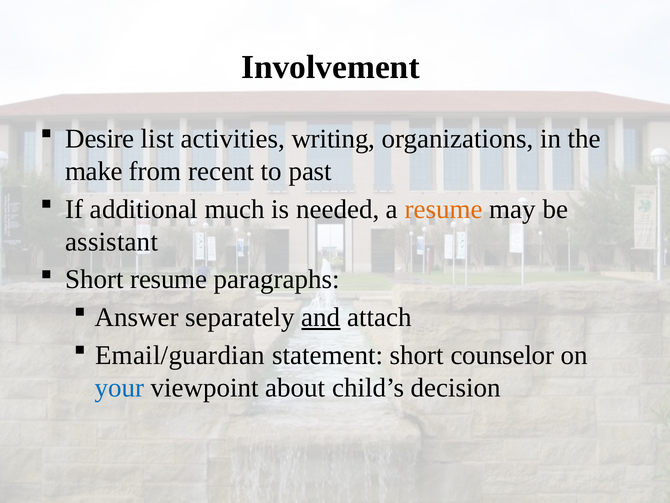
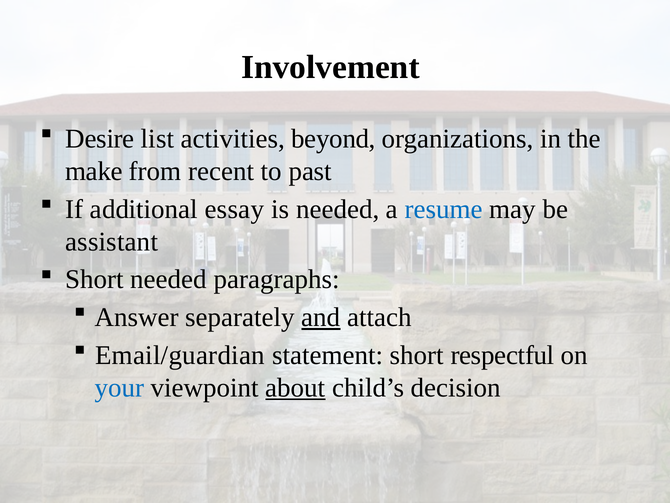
writing: writing -> beyond
much: much -> essay
resume at (444, 209) colour: orange -> blue
Short resume: resume -> needed
counselor: counselor -> respectful
about underline: none -> present
